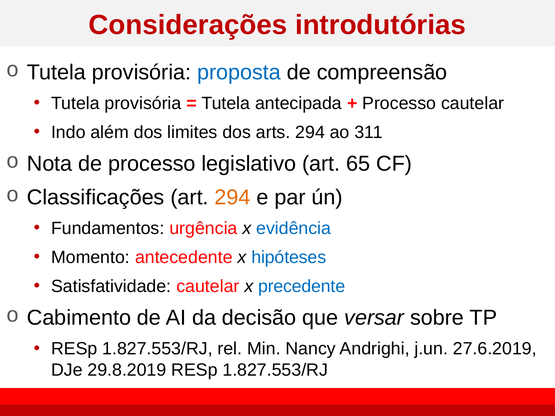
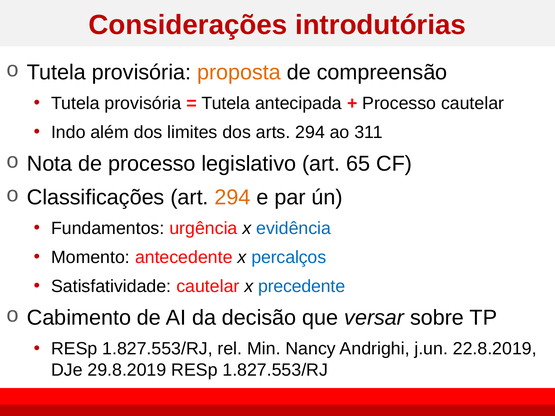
proposta colour: blue -> orange
hipóteses: hipóteses -> percalços
27.6.2019: 27.6.2019 -> 22.8.2019
